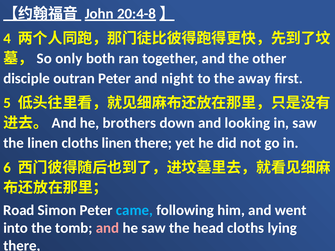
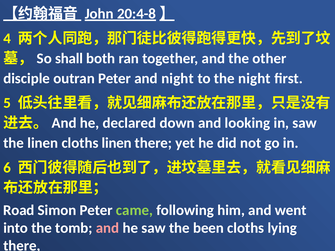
only: only -> shall
the away: away -> night
brothers: brothers -> declared
came colour: light blue -> light green
head: head -> been
